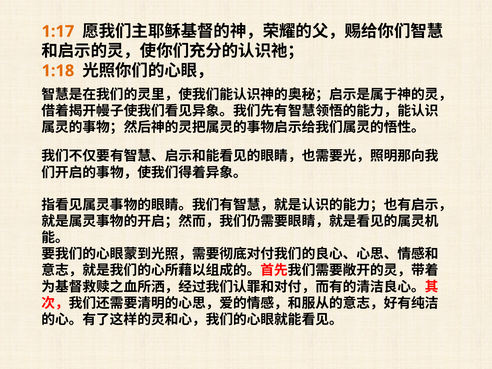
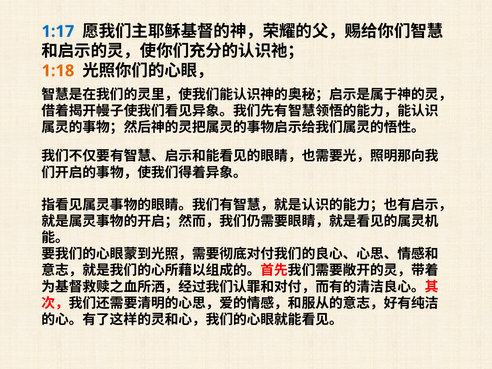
1:17 colour: orange -> blue
